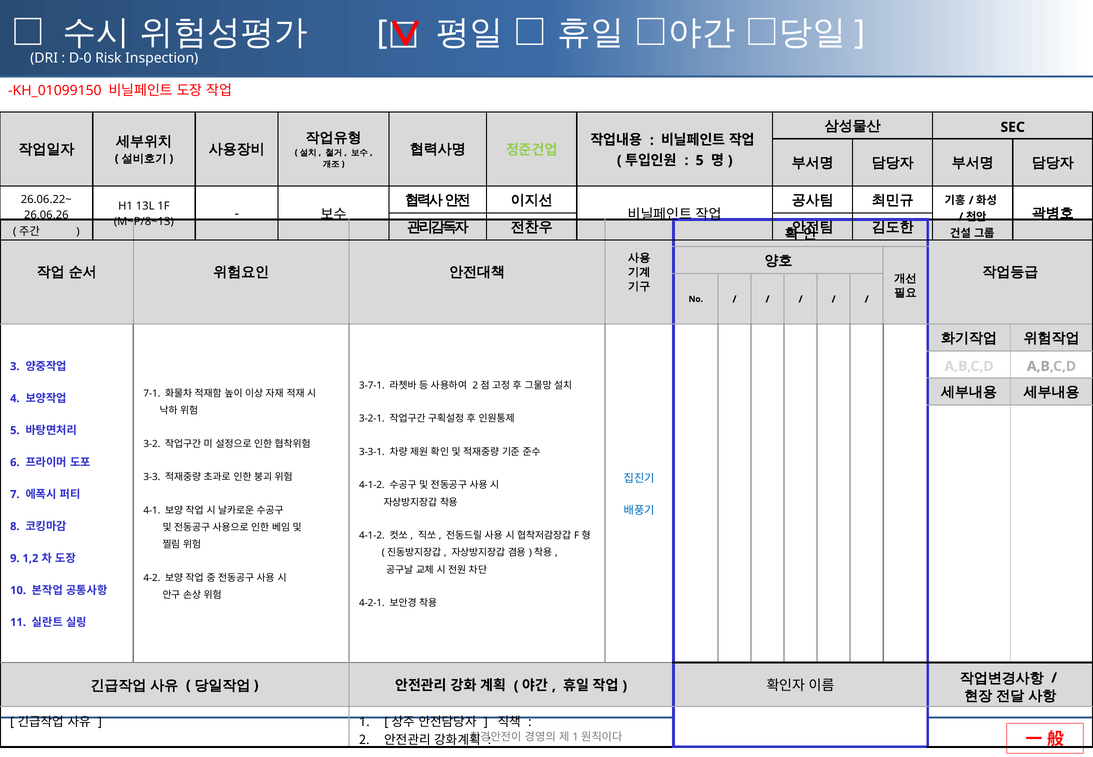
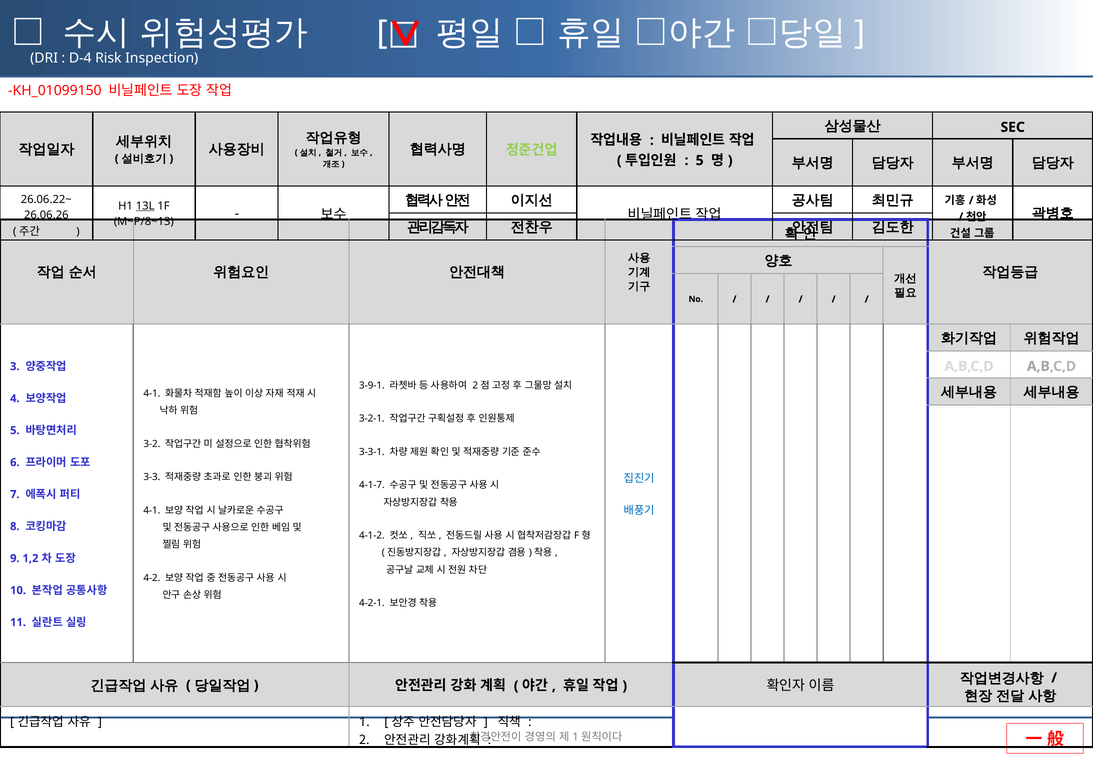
D-0: D-0 -> D-4
13L underline: none -> present
3-7-1: 3-7-1 -> 3-9-1
7-1 at (152, 393): 7-1 -> 4-1
4-1-2 at (372, 485): 4-1-2 -> 4-1-7
